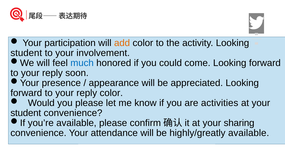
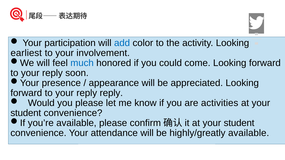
add colour: orange -> blue
student at (26, 53): student -> earliest
reply color: color -> reply
sharing at (239, 123): sharing -> student
